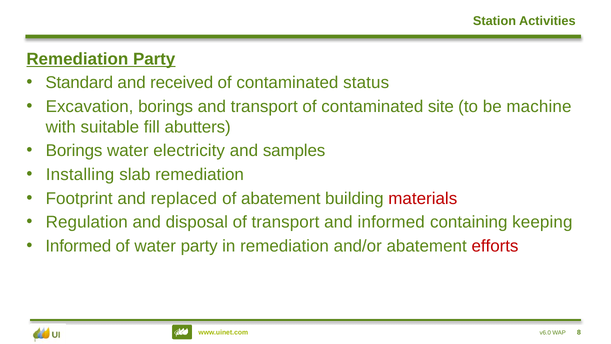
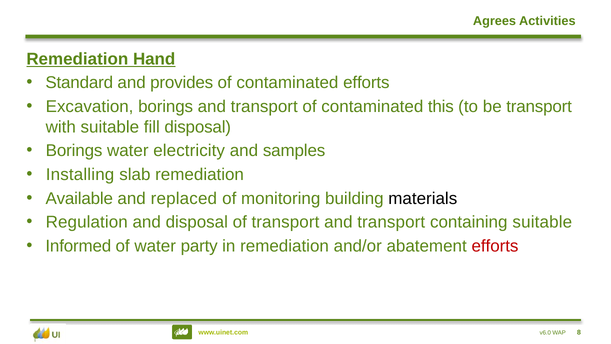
Station: Station -> Agrees
Remediation Party: Party -> Hand
received: received -> provides
contaminated status: status -> efforts
site: site -> this
be machine: machine -> transport
fill abutters: abutters -> disposal
Footprint: Footprint -> Available
of abatement: abatement -> monitoring
materials colour: red -> black
informed at (391, 222): informed -> transport
containing keeping: keeping -> suitable
